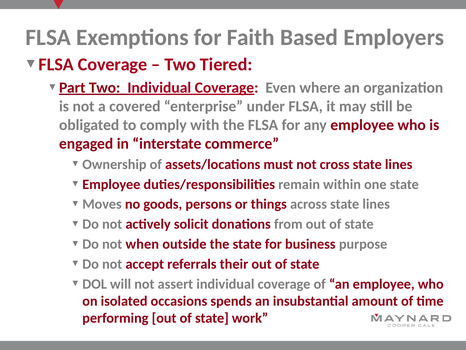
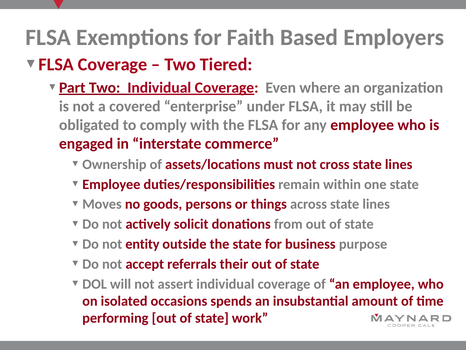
when: when -> entity
